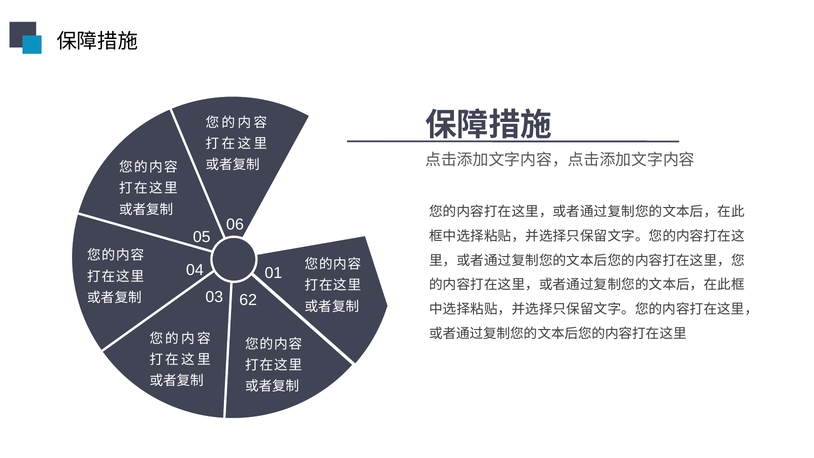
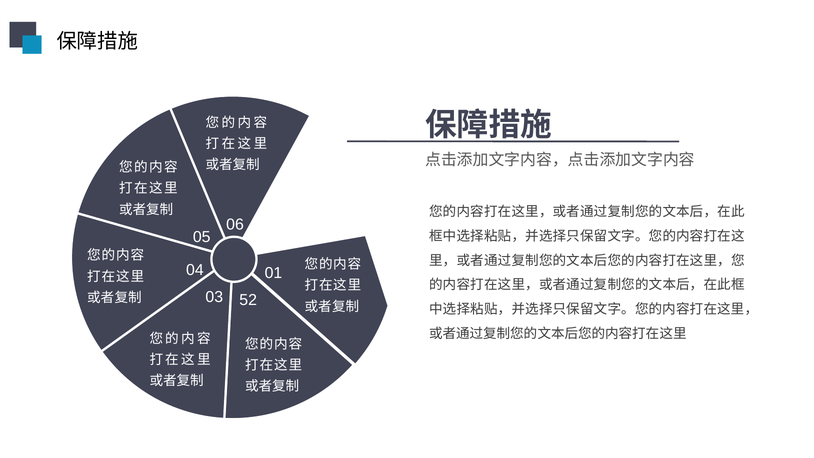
62: 62 -> 52
